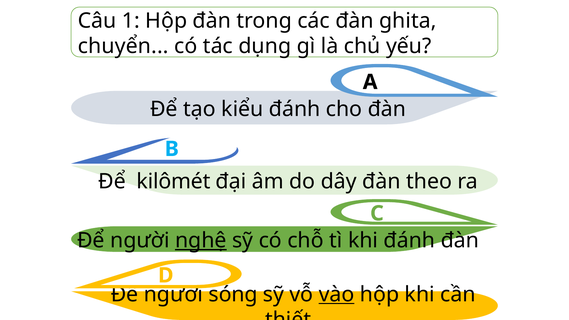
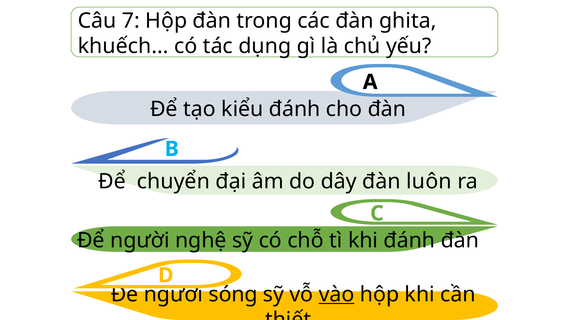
1: 1 -> 7
chuyển: chuyển -> khuếch
kilômét: kilômét -> chuyển
theo: theo -> luôn
nghệ underline: present -> none
